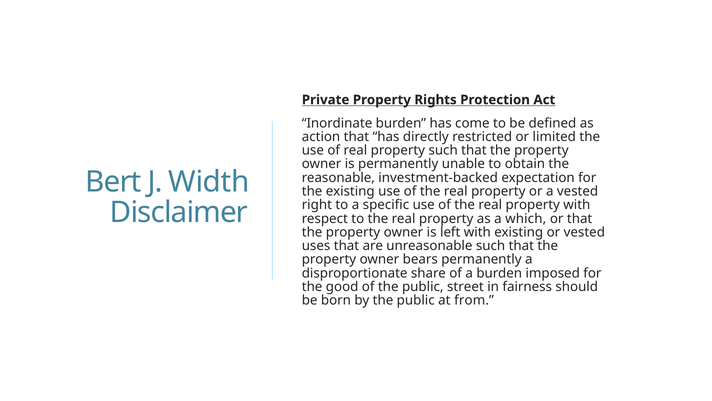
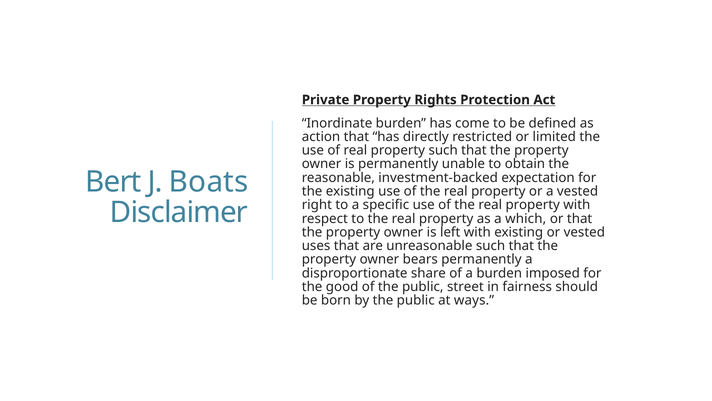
Width: Width -> Boats
from: from -> ways
